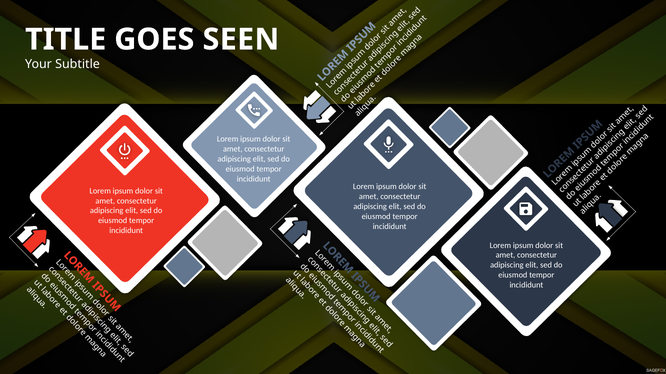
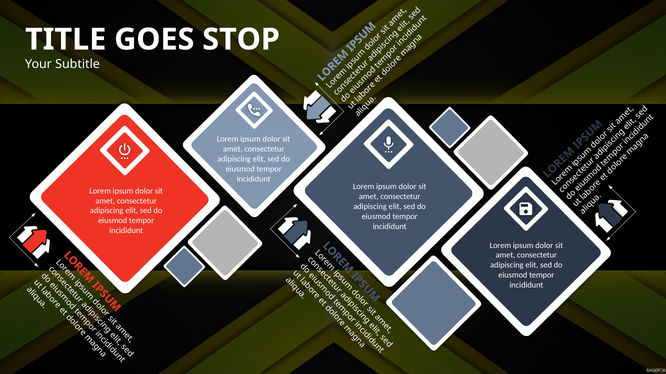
SEEN: SEEN -> STOP
